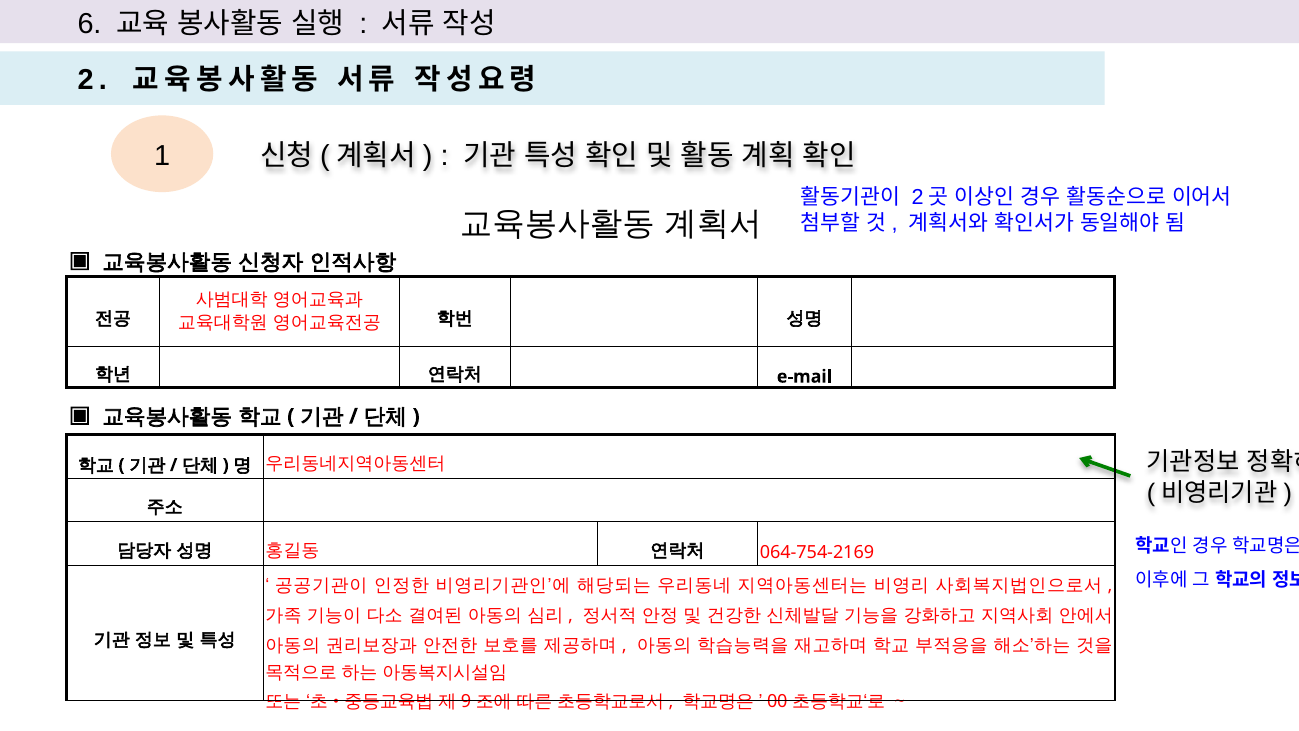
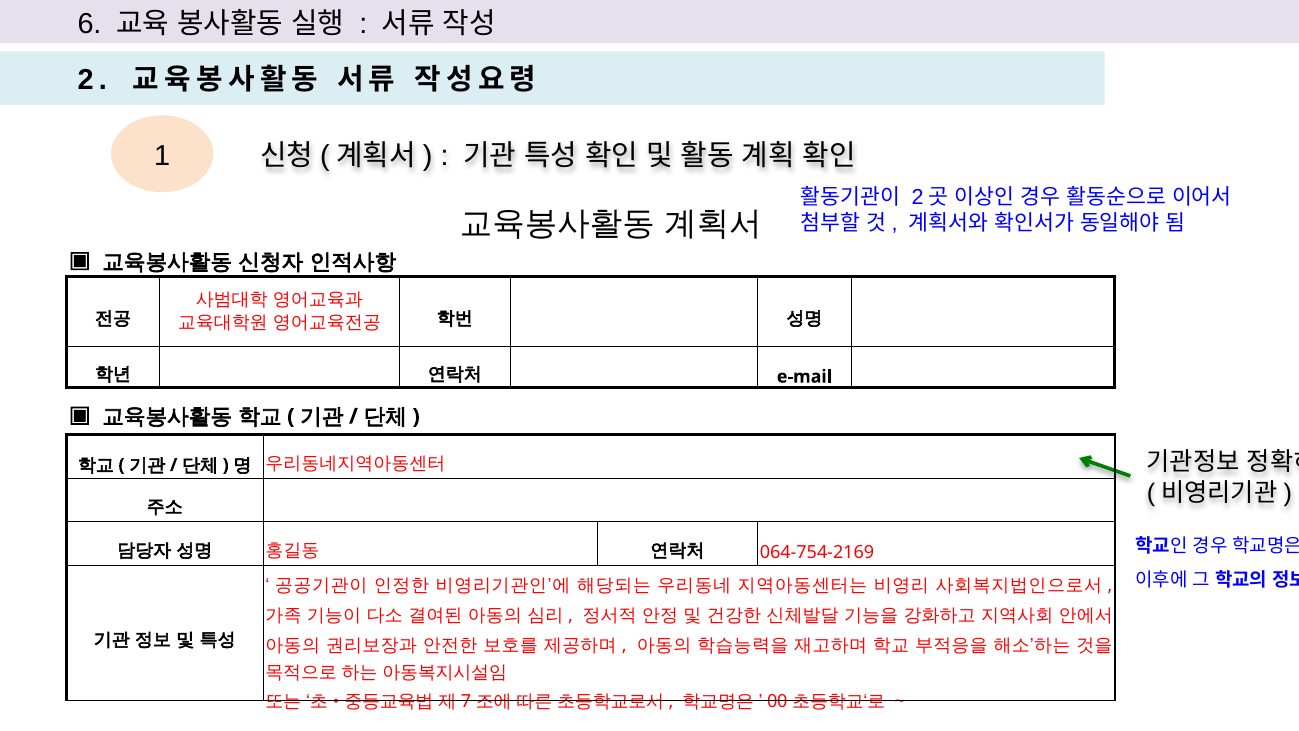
9: 9 -> 7
